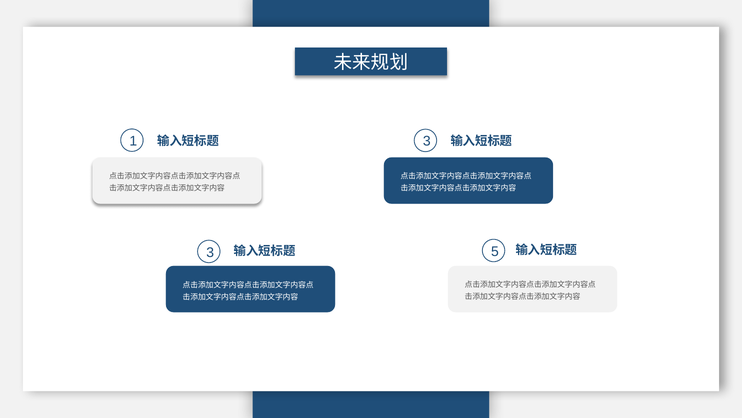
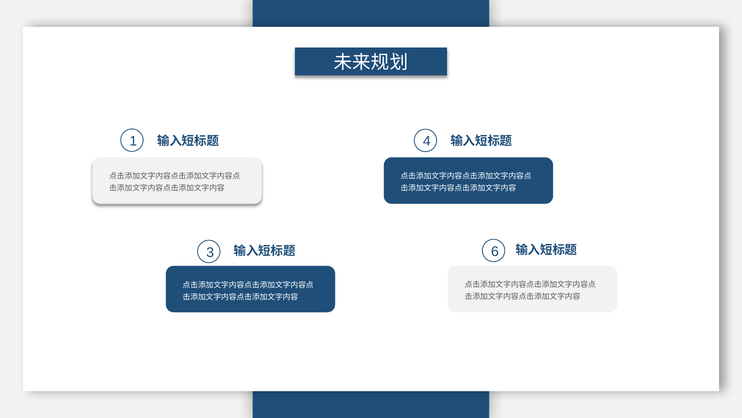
1 3: 3 -> 4
5: 5 -> 6
